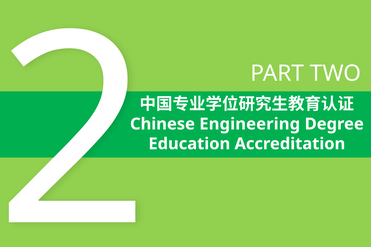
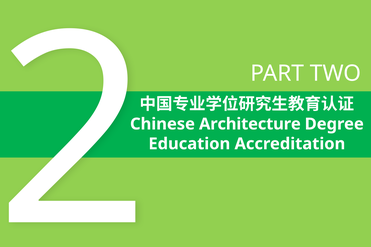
Engineering: Engineering -> Architecture
